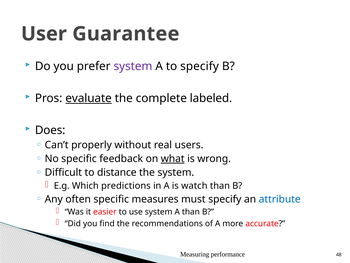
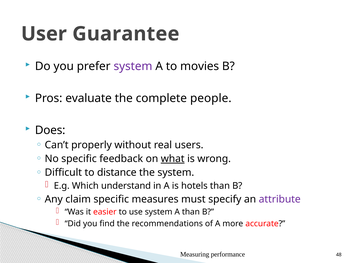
to specify: specify -> movies
evaluate underline: present -> none
labeled: labeled -> people
predictions: predictions -> understand
watch: watch -> hotels
often: often -> claim
attribute colour: blue -> purple
